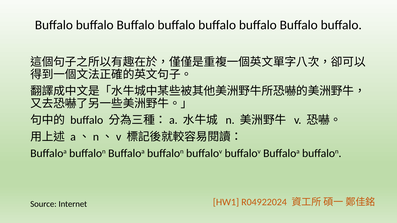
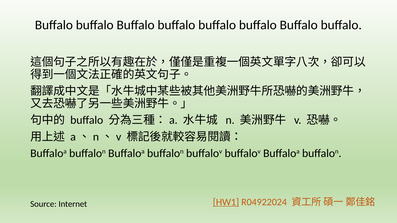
HW1 underline: none -> present
